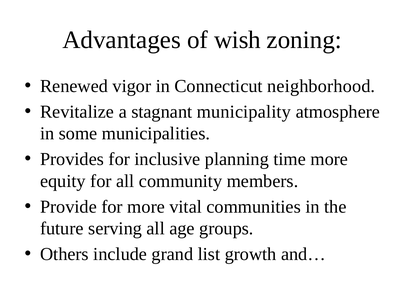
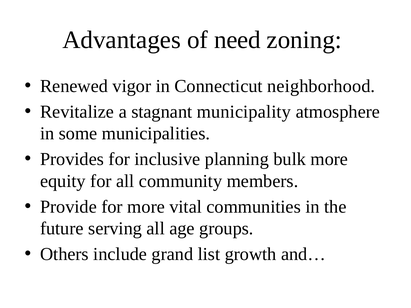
wish: wish -> need
time: time -> bulk
